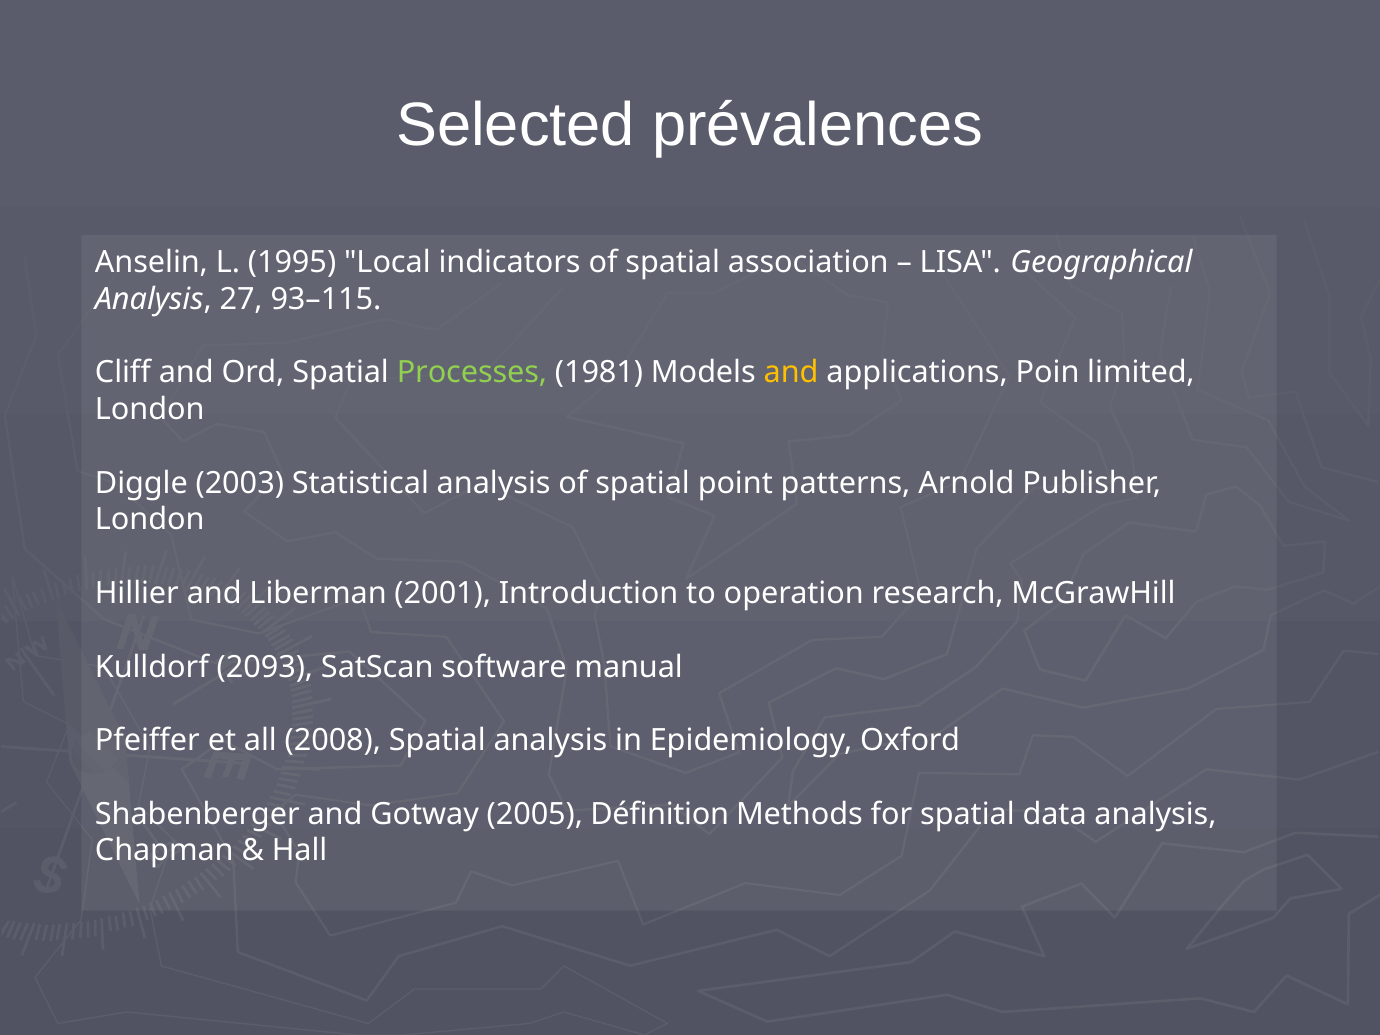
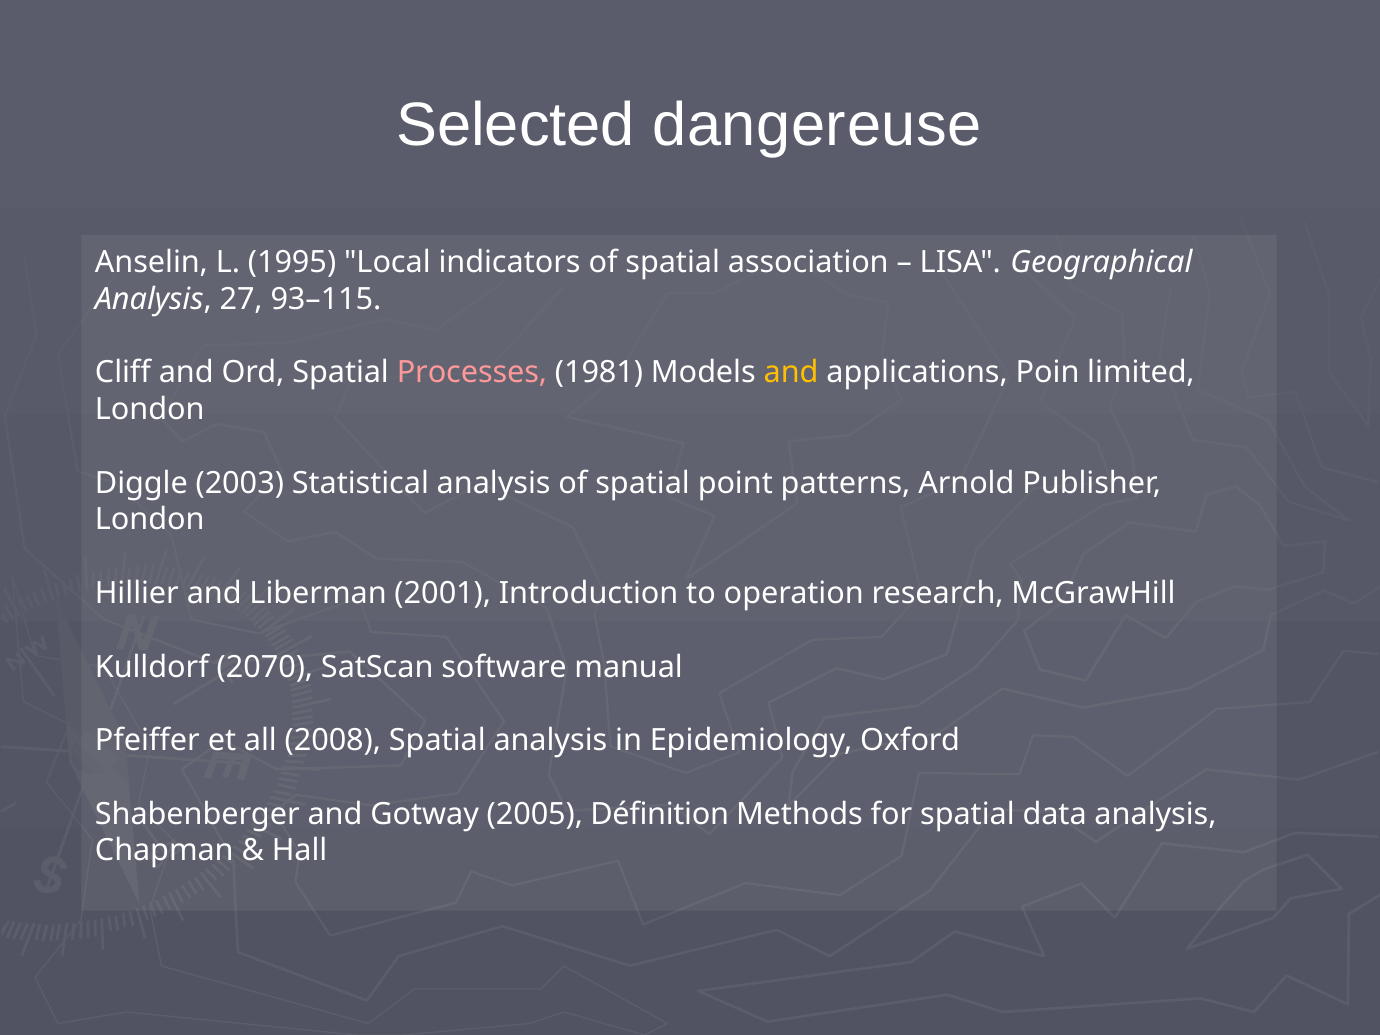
prévalences: prévalences -> dangereuse
Processes colour: light green -> pink
2093: 2093 -> 2070
